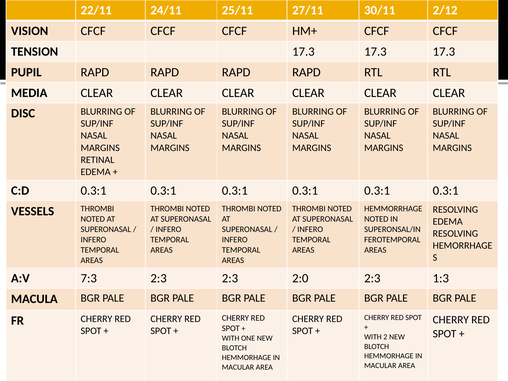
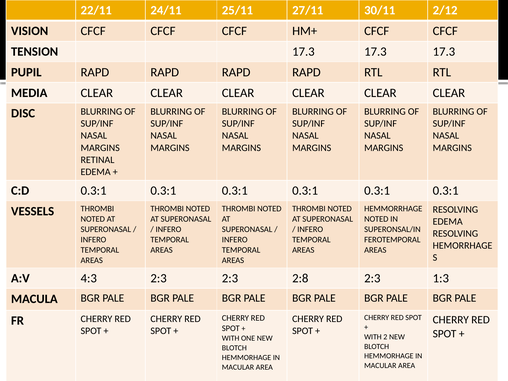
7:3: 7:3 -> 4:3
2:0: 2:0 -> 2:8
